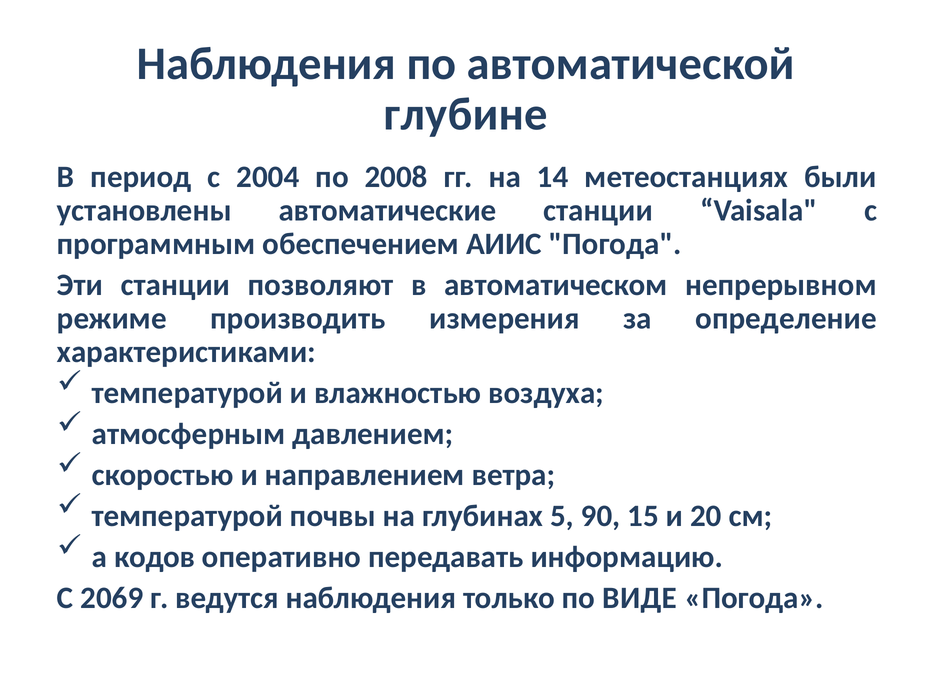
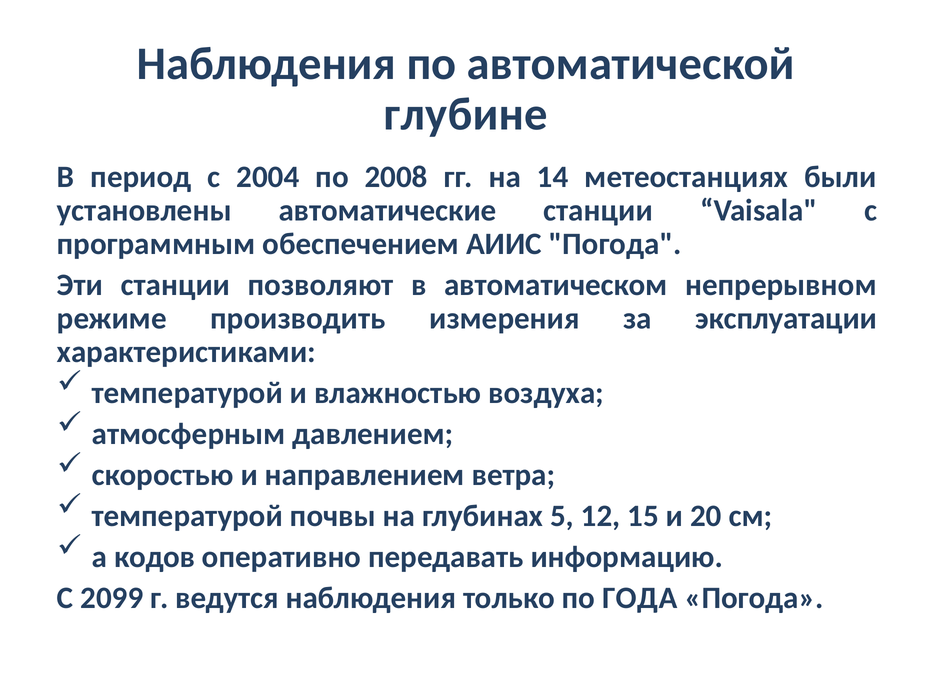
определение: определение -> эксплуатации
90: 90 -> 12
2069: 2069 -> 2099
ВИДЕ: ВИДЕ -> ГОДА
